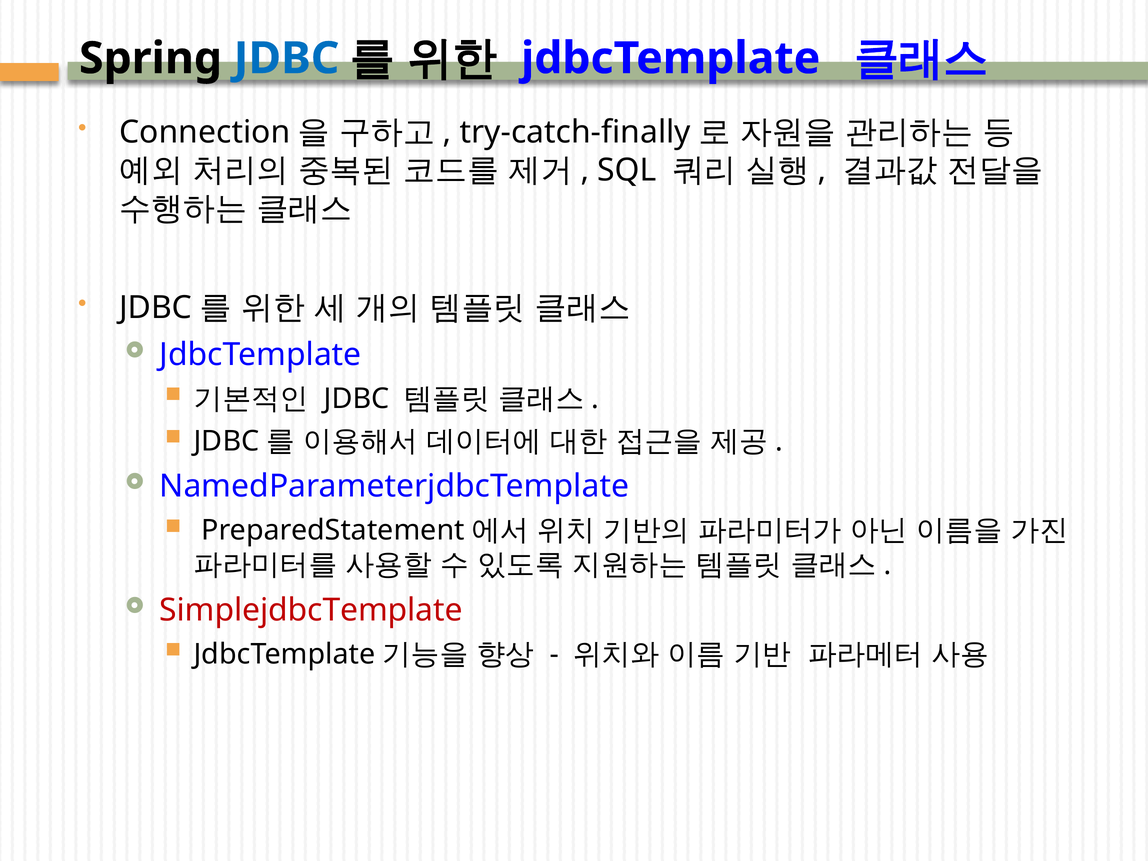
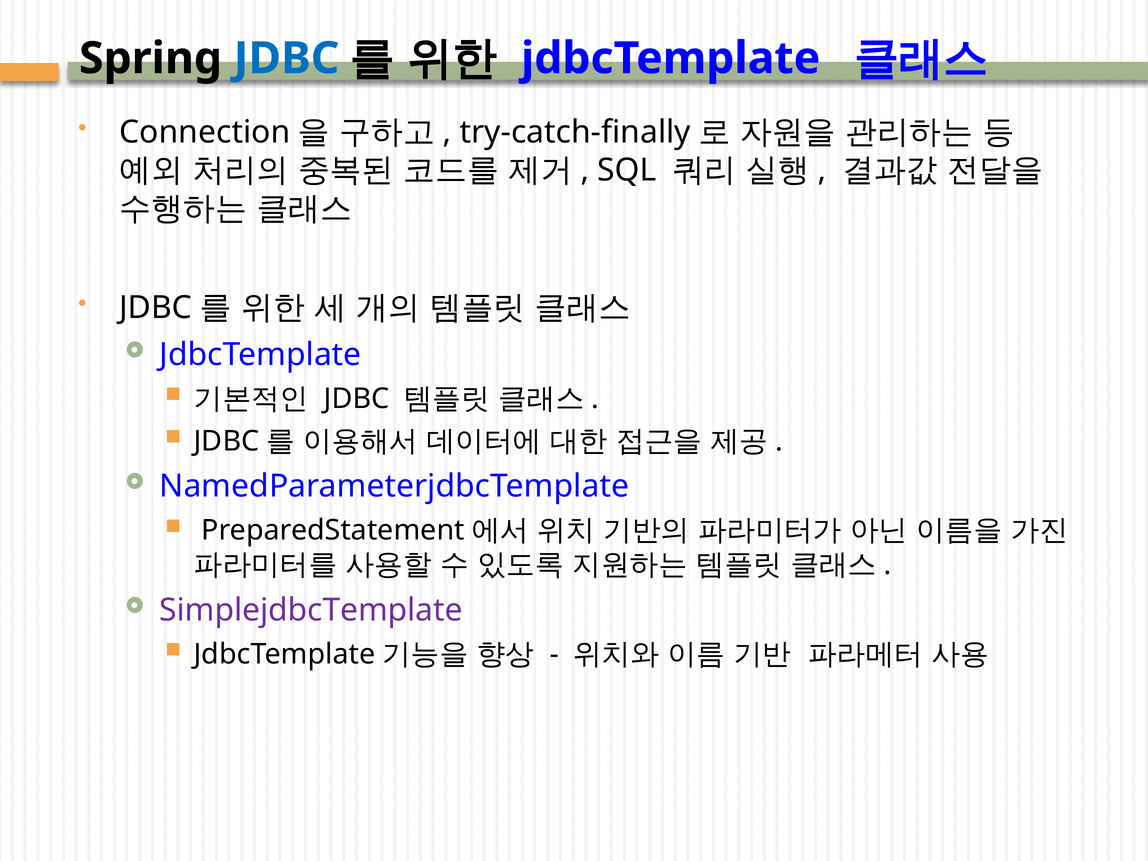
SimplejdbcTemplate colour: red -> purple
